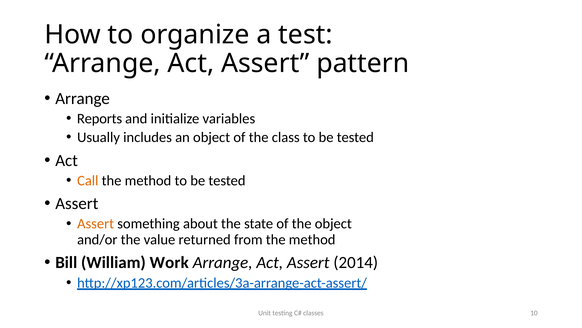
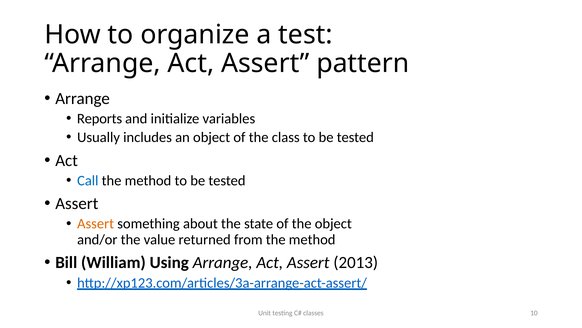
Call colour: orange -> blue
Work: Work -> Using
2014: 2014 -> 2013
